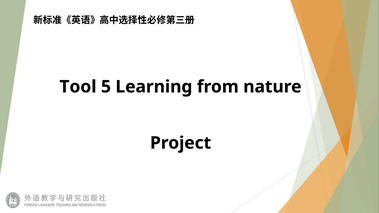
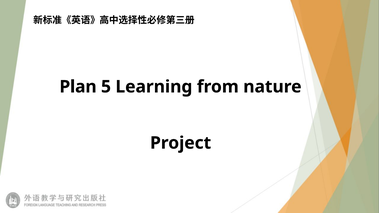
Tool: Tool -> Plan
